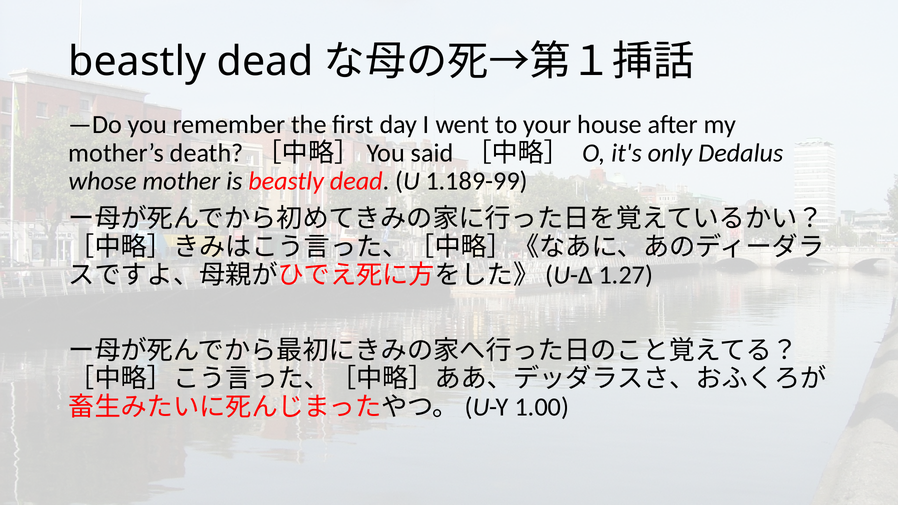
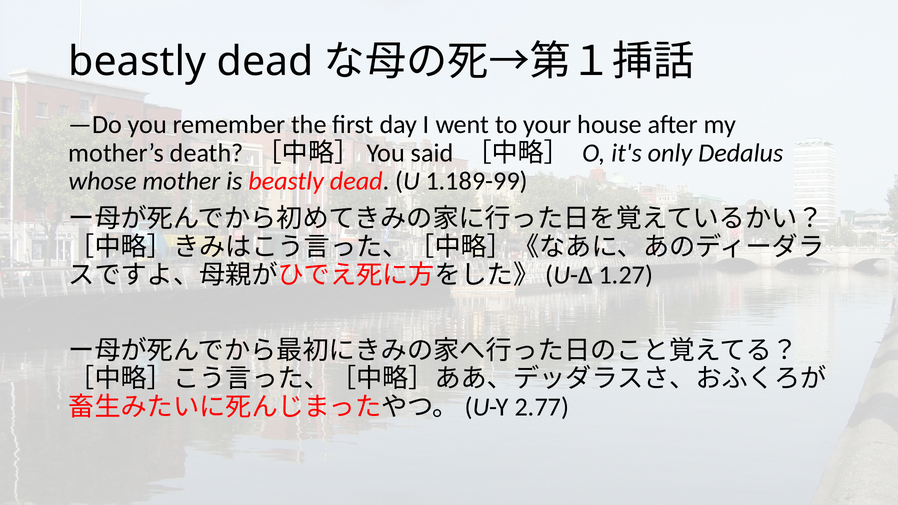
1.00: 1.00 -> 2.77
